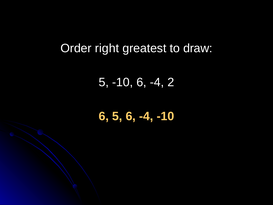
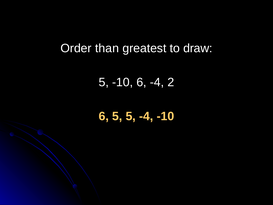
right: right -> than
5 6: 6 -> 5
